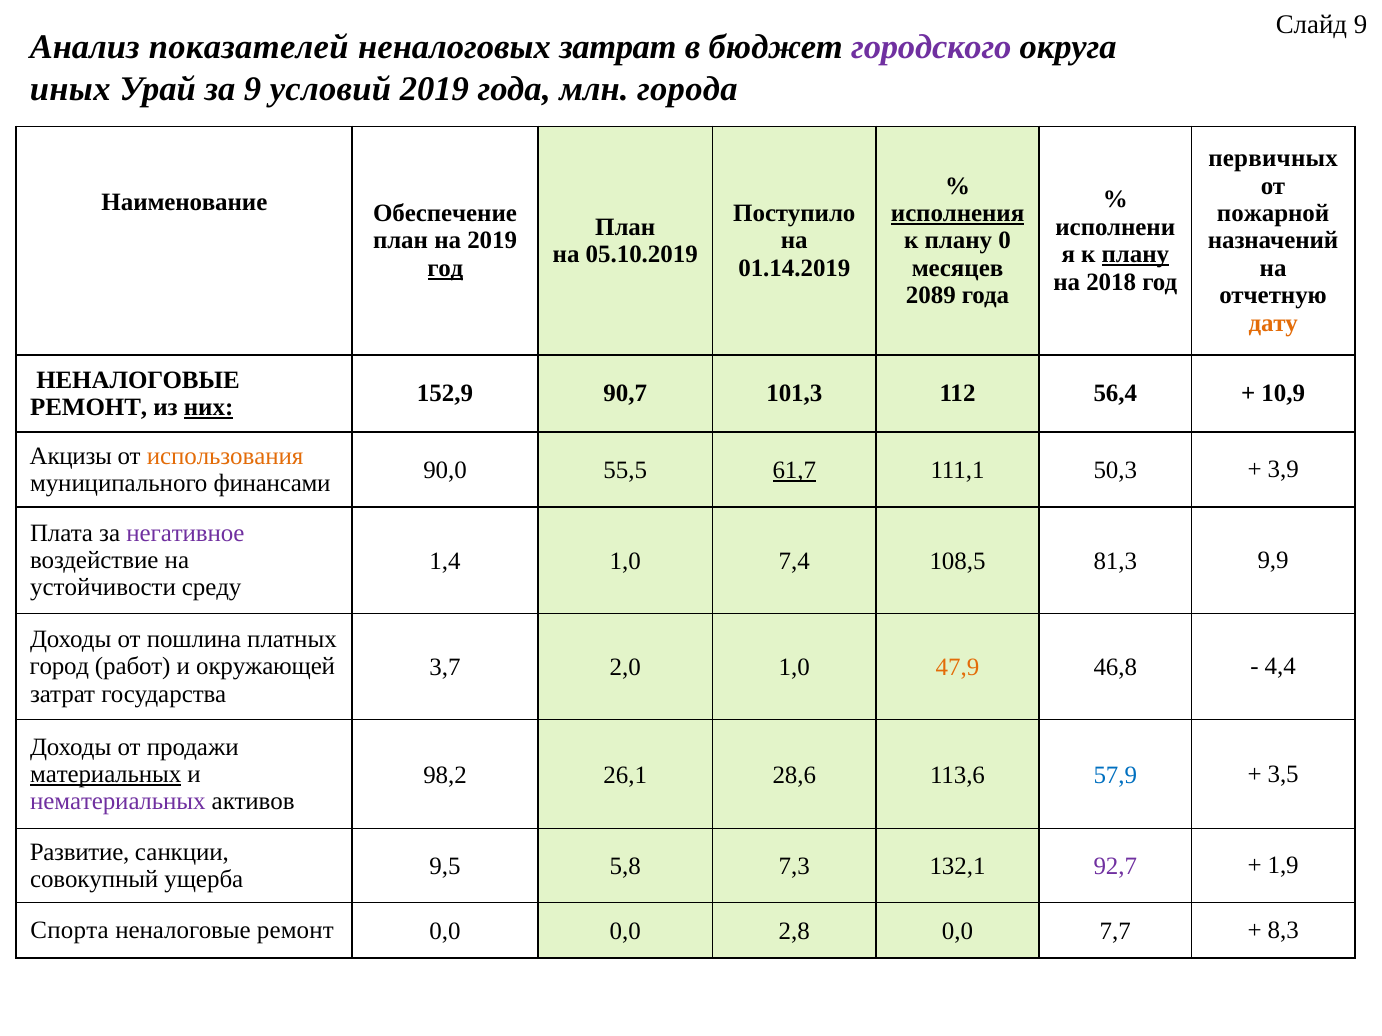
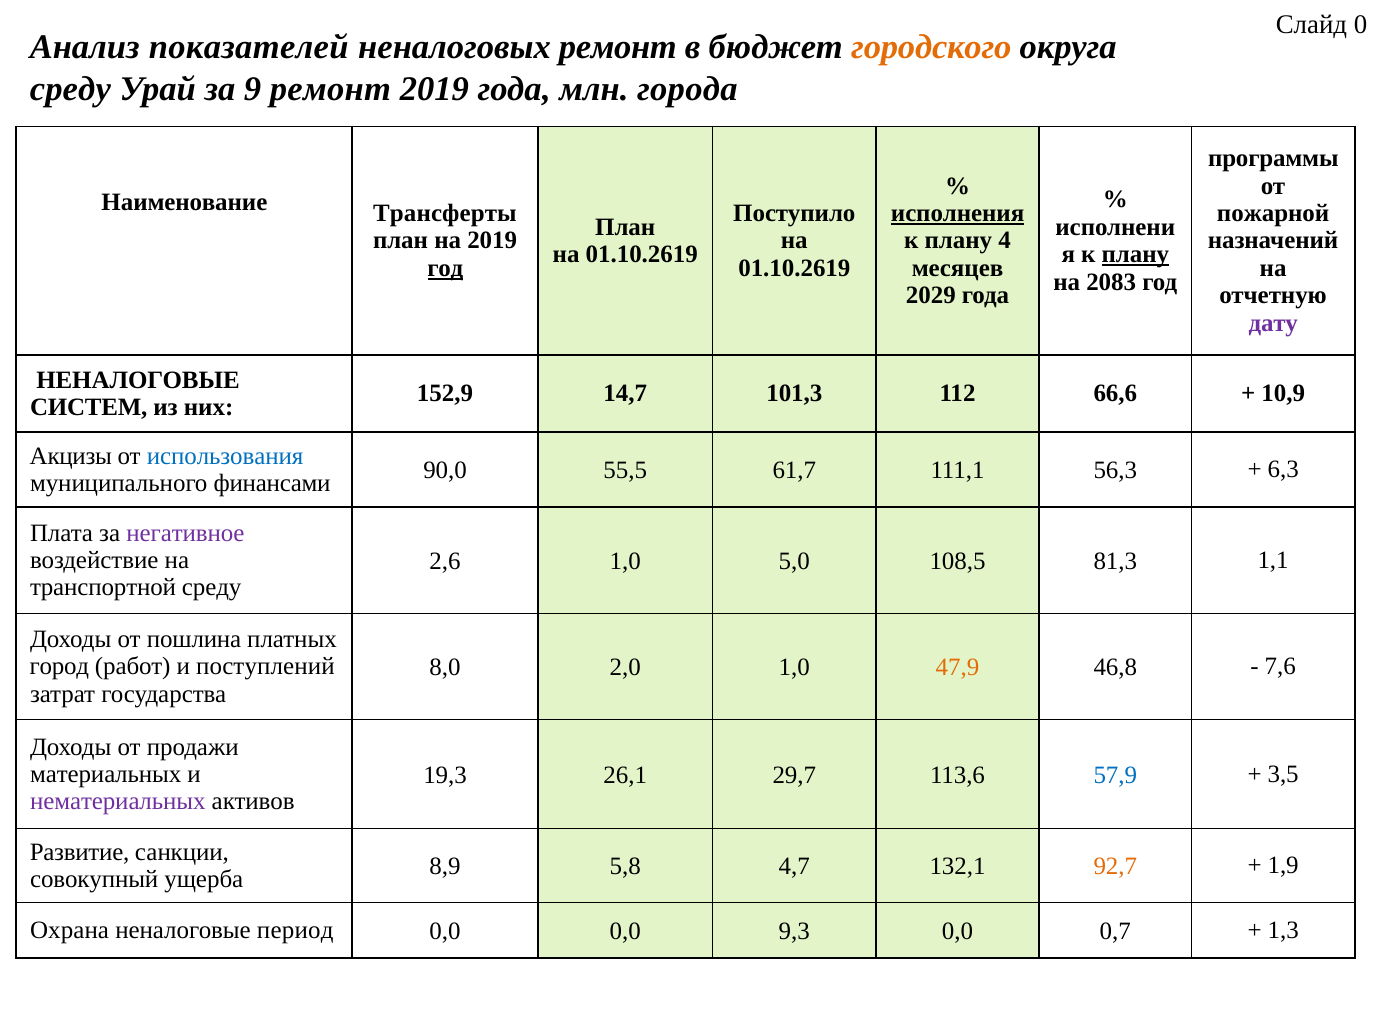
Слайд 9: 9 -> 0
неналоговых затрат: затрат -> ремонт
городского colour: purple -> orange
иных at (70, 89): иных -> среду
9 условий: условий -> ремонт
первичных: первичных -> программы
Обеспечение: Обеспечение -> Трансферты
0: 0 -> 4
05.10.2019 at (642, 255): 05.10.2019 -> 01.10.2619
01.14.2019 at (794, 268): 01.14.2019 -> 01.10.2619
2018: 2018 -> 2083
2089: 2089 -> 2029
дату colour: orange -> purple
90,7: 90,7 -> 14,7
56,4: 56,4 -> 66,6
РЕМОНТ at (89, 408): РЕМОНТ -> СИСТЕМ
них underline: present -> none
использования colour: orange -> blue
61,7 underline: present -> none
50,3: 50,3 -> 56,3
3,9: 3,9 -> 6,3
1,4: 1,4 -> 2,6
7,4: 7,4 -> 5,0
9,9: 9,9 -> 1,1
устойчивости: устойчивости -> транспортной
окружающей: окружающей -> поступлений
3,7: 3,7 -> 8,0
4,4: 4,4 -> 7,6
материальных underline: present -> none
98,2: 98,2 -> 19,3
28,6: 28,6 -> 29,7
9,5: 9,5 -> 8,9
7,3: 7,3 -> 4,7
92,7 colour: purple -> orange
Спорта: Спорта -> Охрана
ремонт at (295, 931): ремонт -> период
2,8: 2,8 -> 9,3
7,7: 7,7 -> 0,7
8,3: 8,3 -> 1,3
